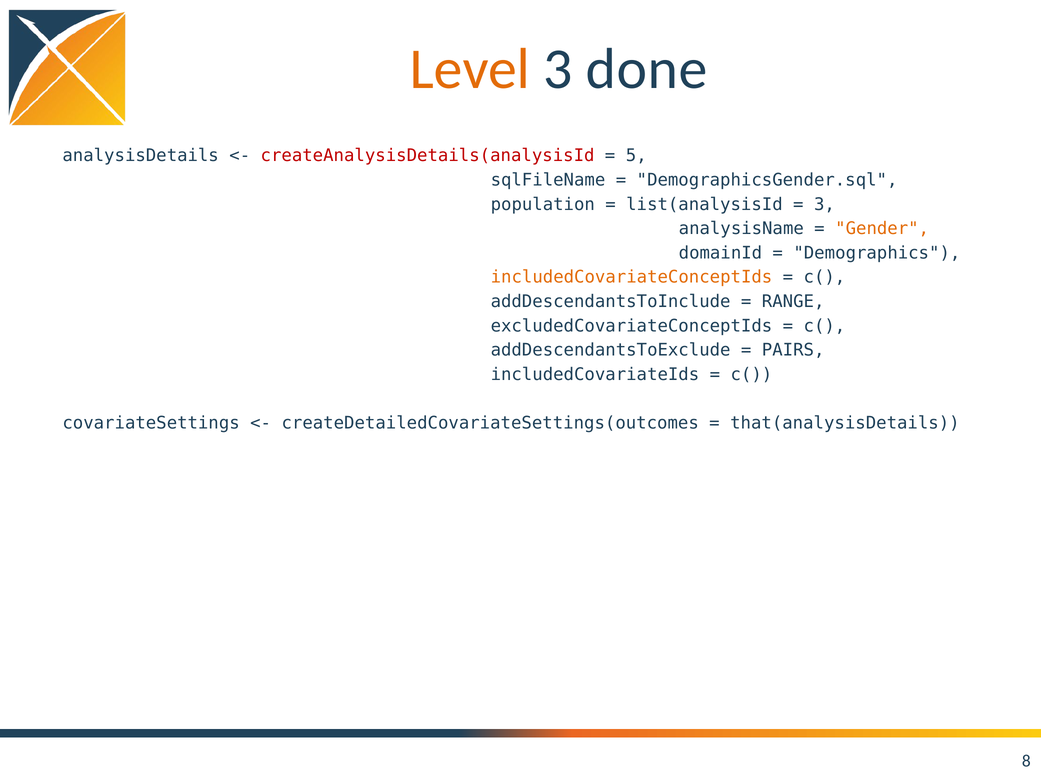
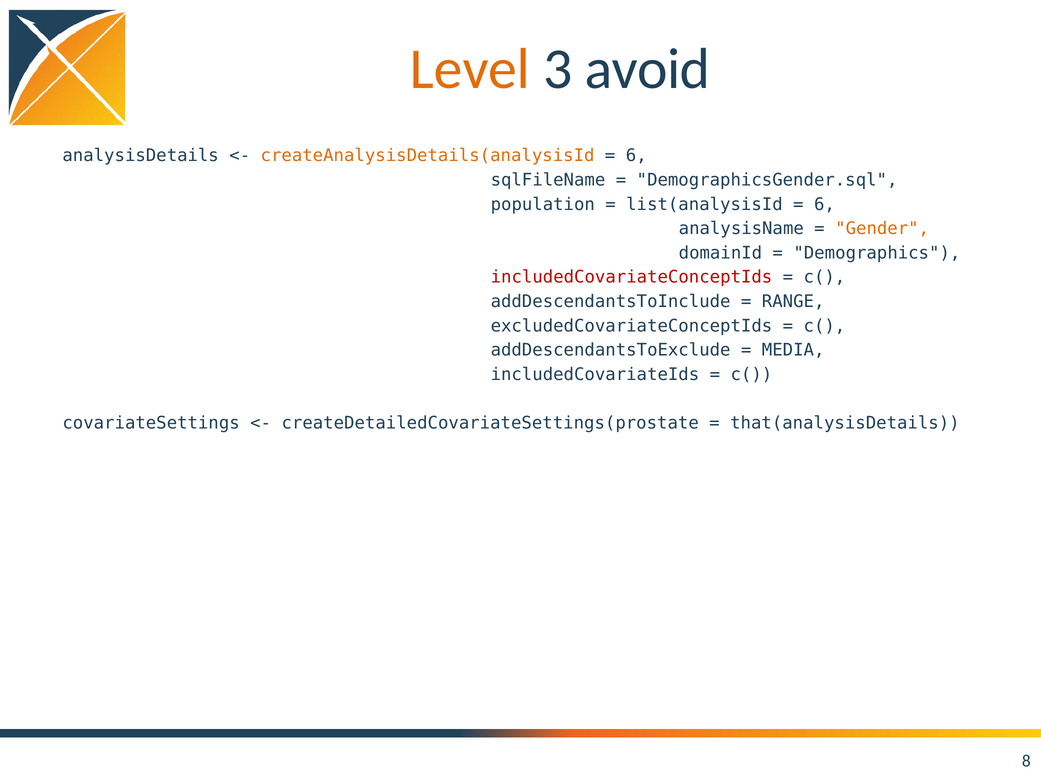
done: done -> avoid
createAnalysisDetails(analysisId colour: red -> orange
5 at (636, 156): 5 -> 6
3 at (824, 204): 3 -> 6
includedCovariateConceptIds colour: orange -> red
PAIRS: PAIRS -> MEDIA
createDetailedCovariateSettings(outcomes: createDetailedCovariateSettings(outcomes -> createDetailedCovariateSettings(prostate
